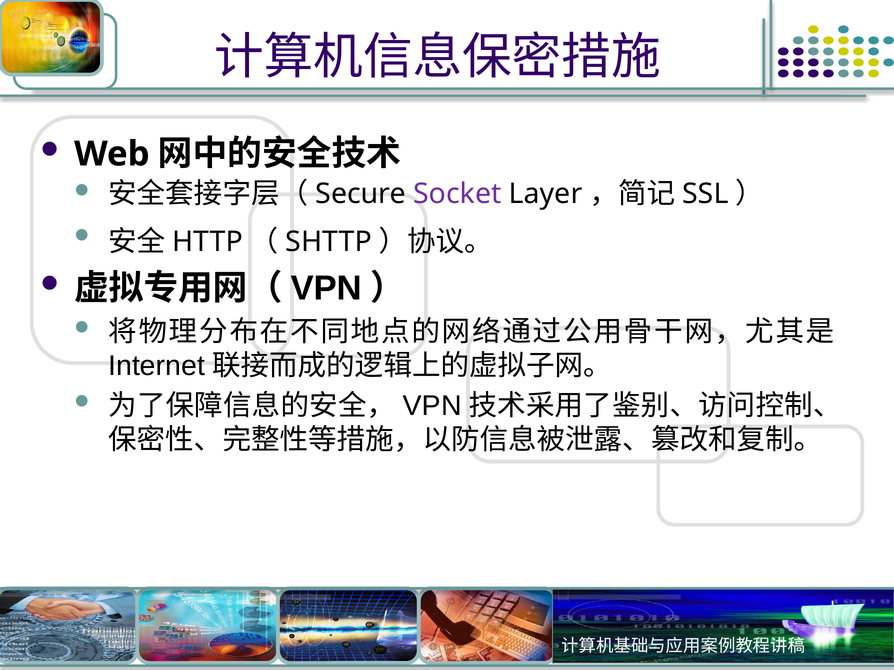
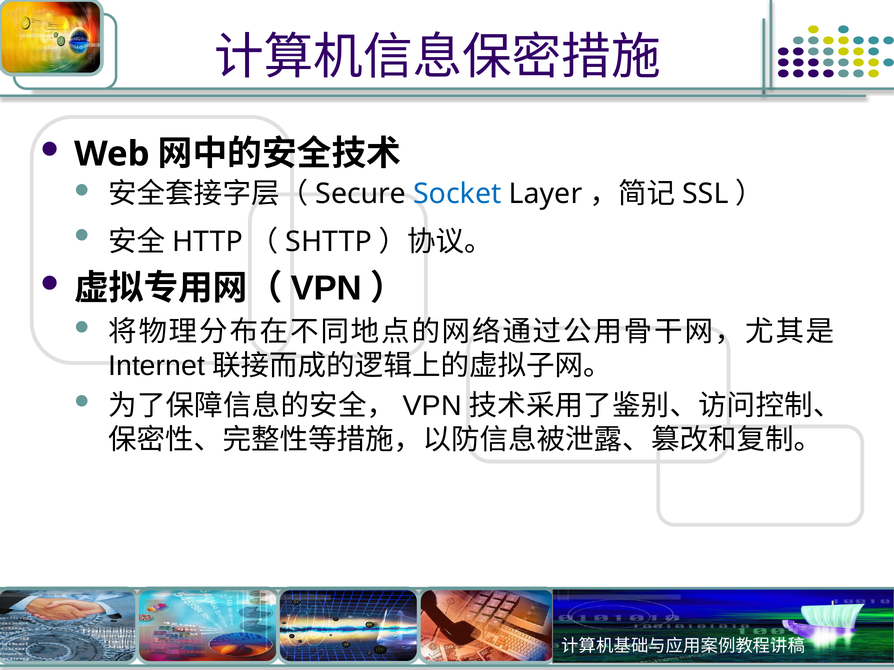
Socket colour: purple -> blue
